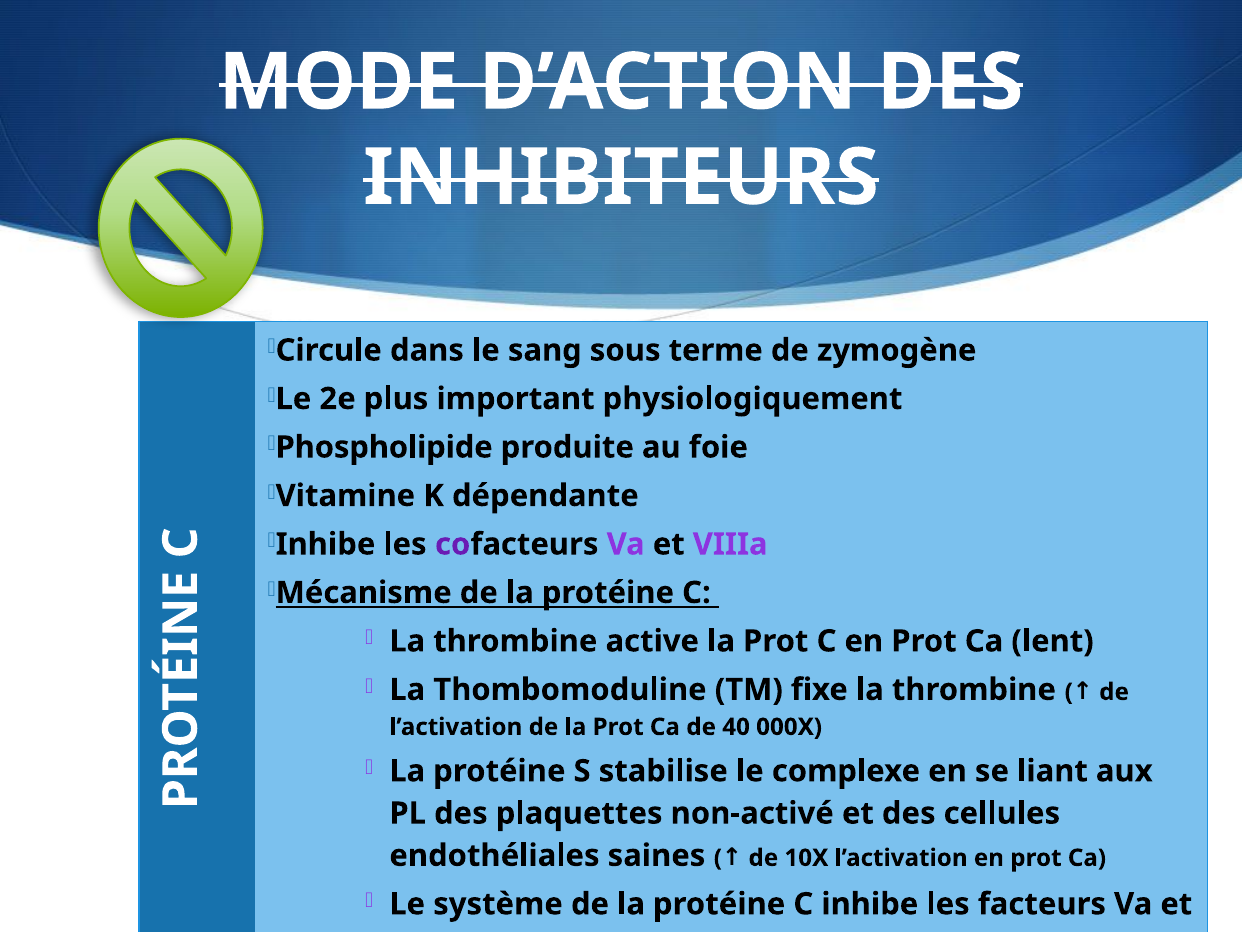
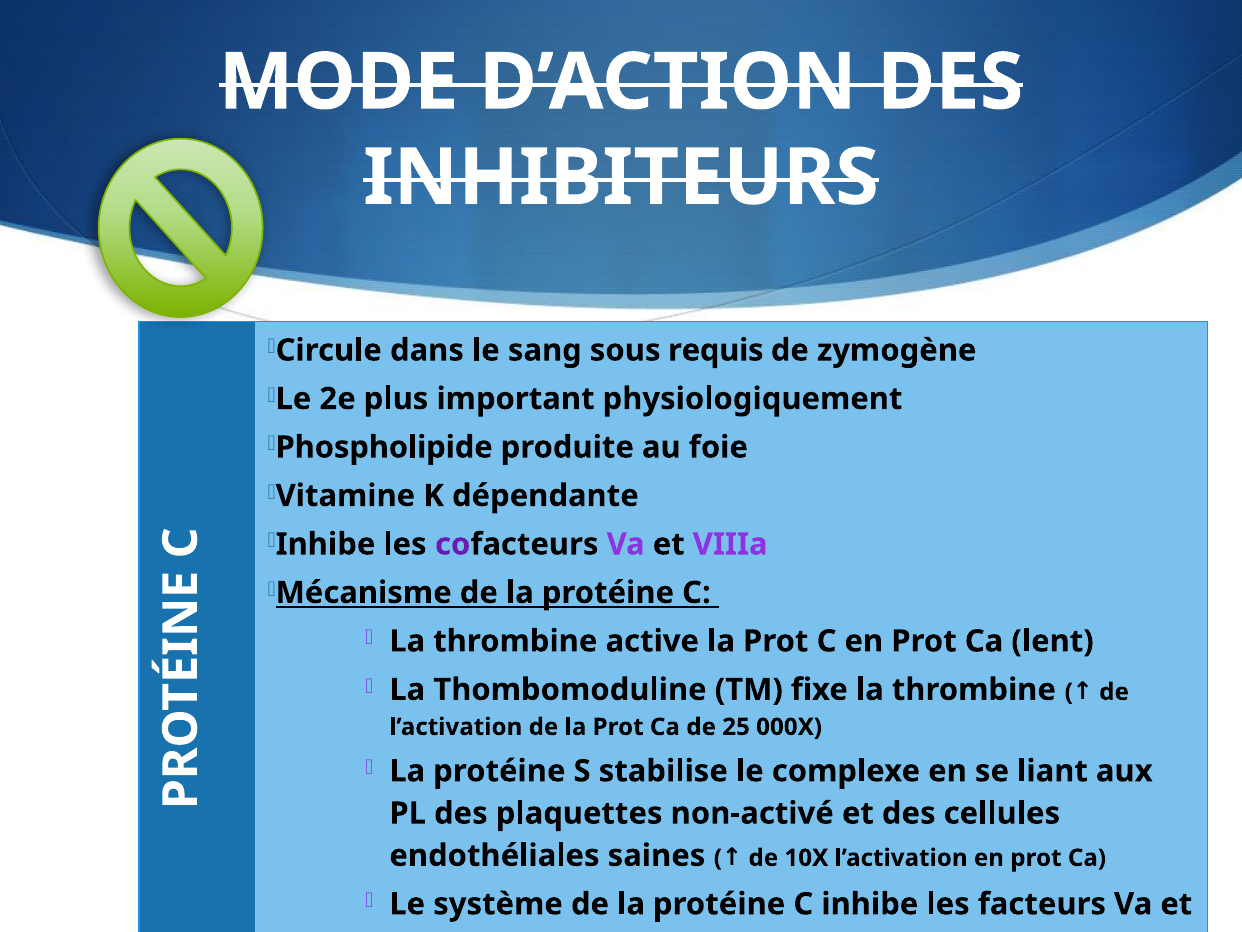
terme: terme -> requis
40: 40 -> 25
